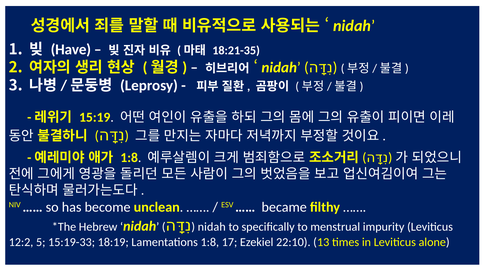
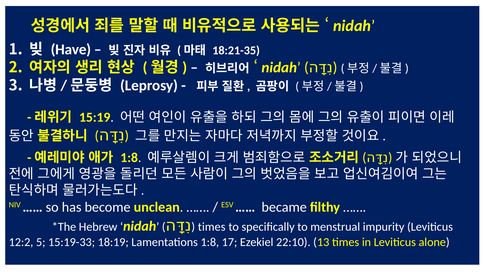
nidah at (212, 227): nidah -> times
